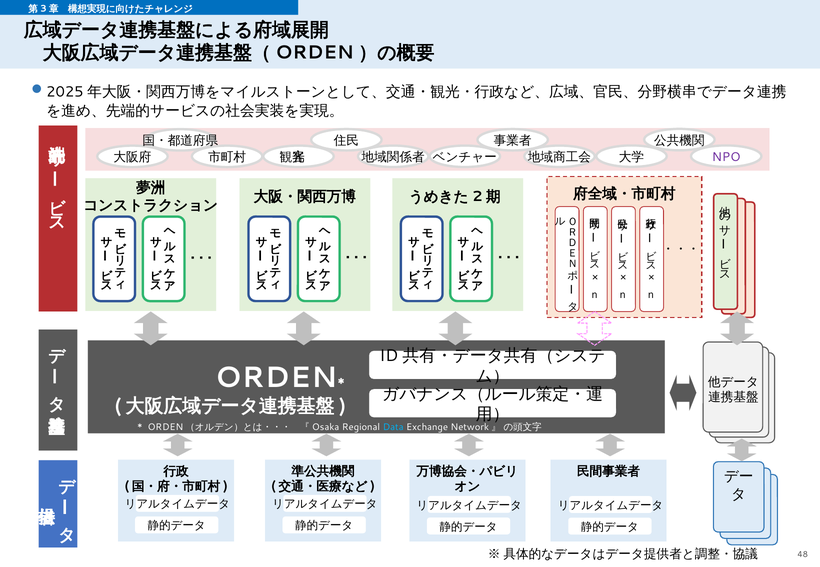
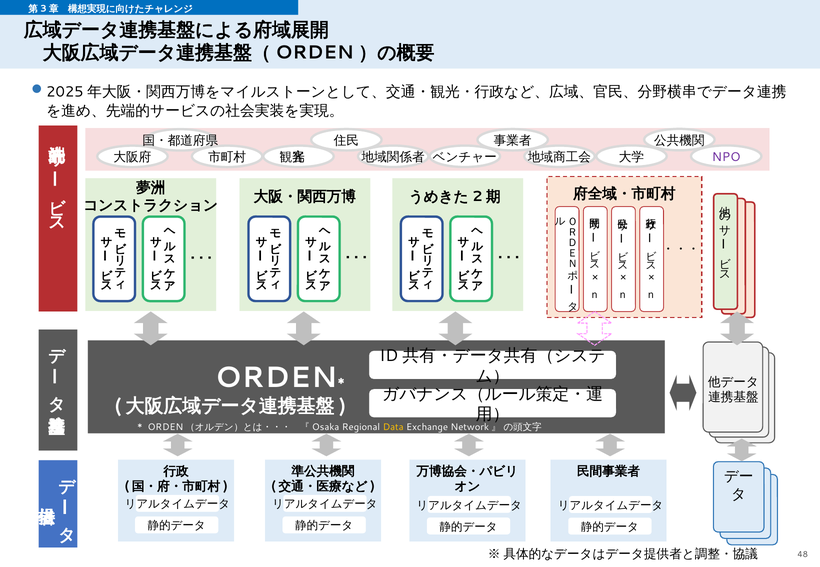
Data colour: light blue -> yellow
